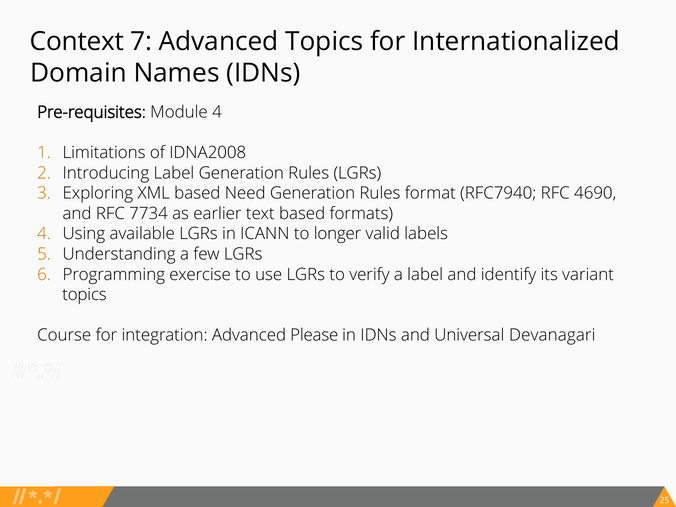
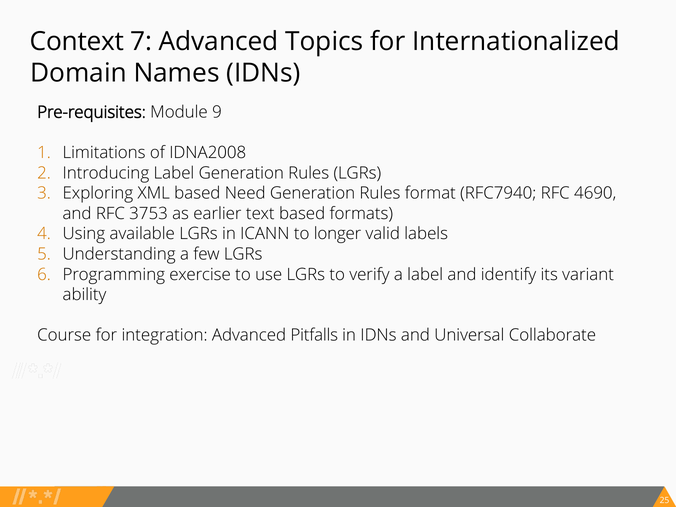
Module 4: 4 -> 9
7734: 7734 -> 3753
topics at (84, 295): topics -> ability
Please: Please -> Pitfalls
Devanagari: Devanagari -> Collaborate
